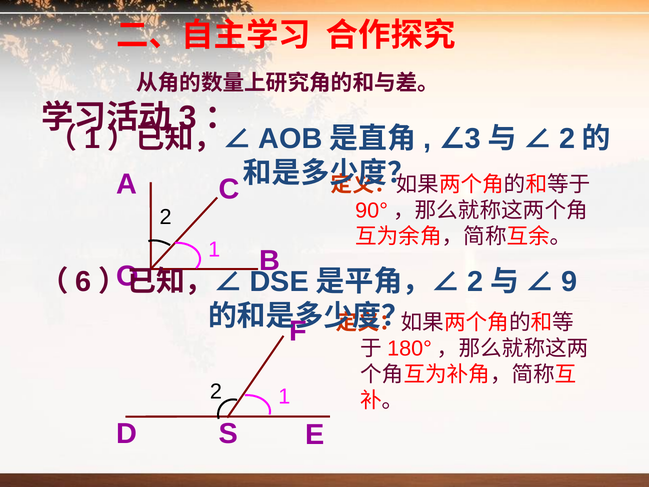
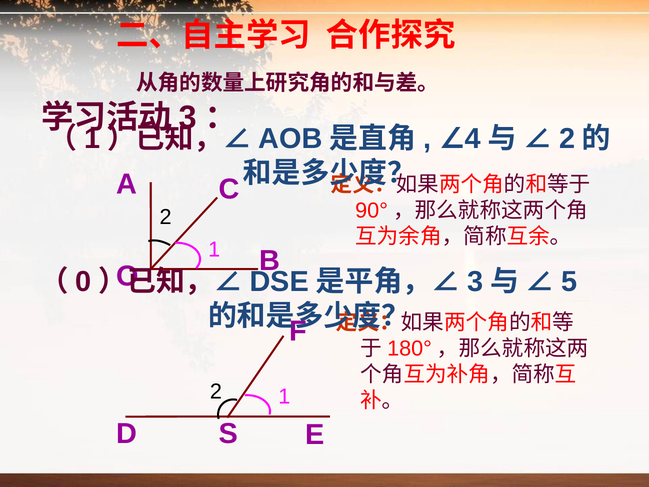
3 at (473, 139): 3 -> 4
6: 6 -> 0
2 at (475, 282): 2 -> 3
9: 9 -> 5
